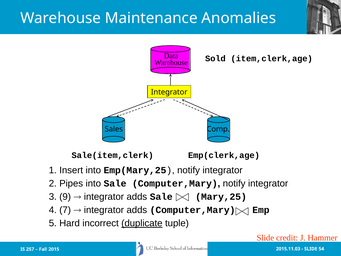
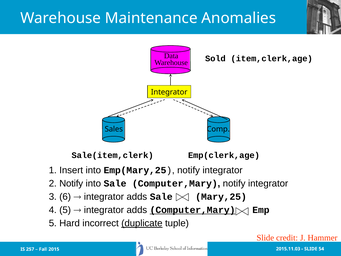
2 Pipes: Pipes -> Notify
9: 9 -> 6
4 7: 7 -> 5
Computer,Mary at (193, 210) underline: none -> present
